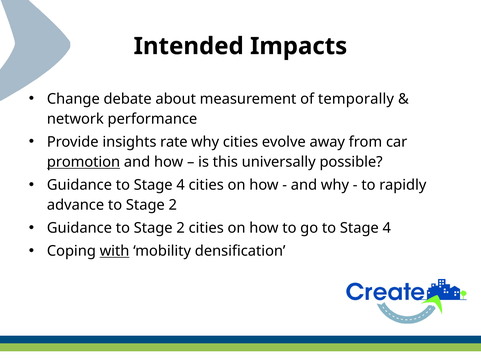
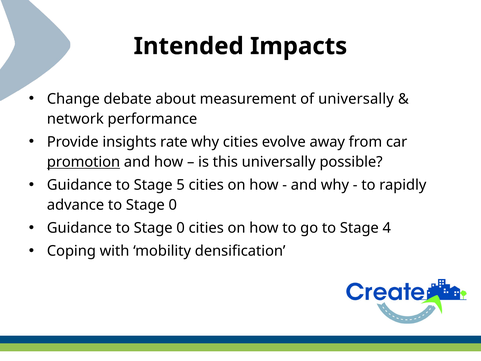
of temporally: temporally -> universally
Guidance to Stage 4: 4 -> 5
advance to Stage 2: 2 -> 0
Guidance to Stage 2: 2 -> 0
with underline: present -> none
